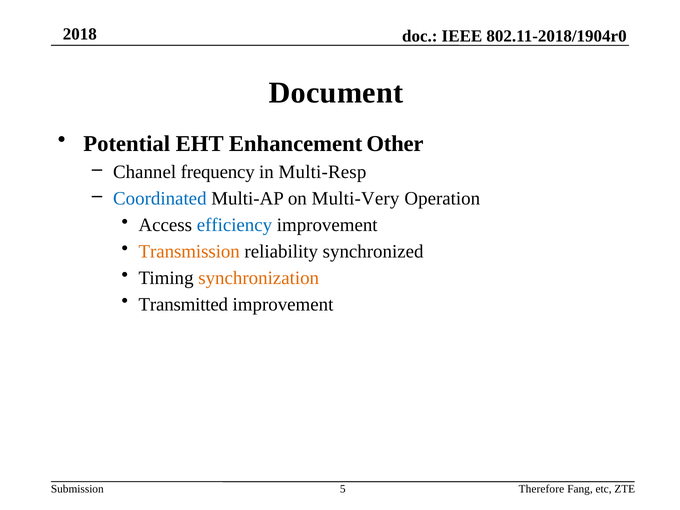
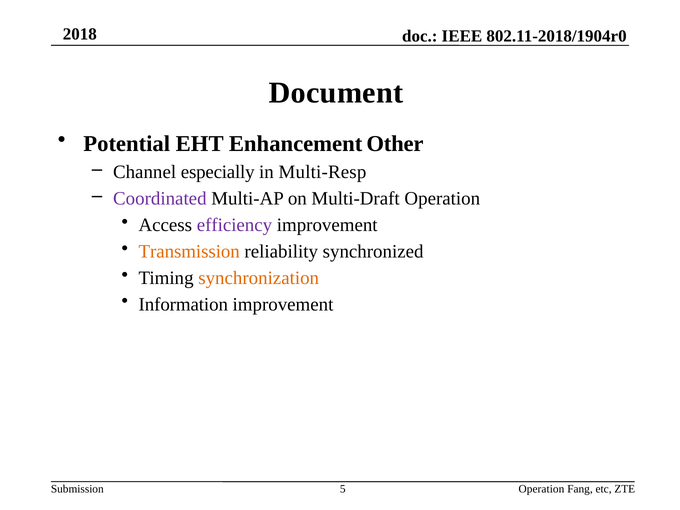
frequency: frequency -> especially
Coordinated colour: blue -> purple
Multi-Very: Multi-Very -> Multi-Draft
efficiency colour: blue -> purple
Transmitted: Transmitted -> Information
5 Therefore: Therefore -> Operation
